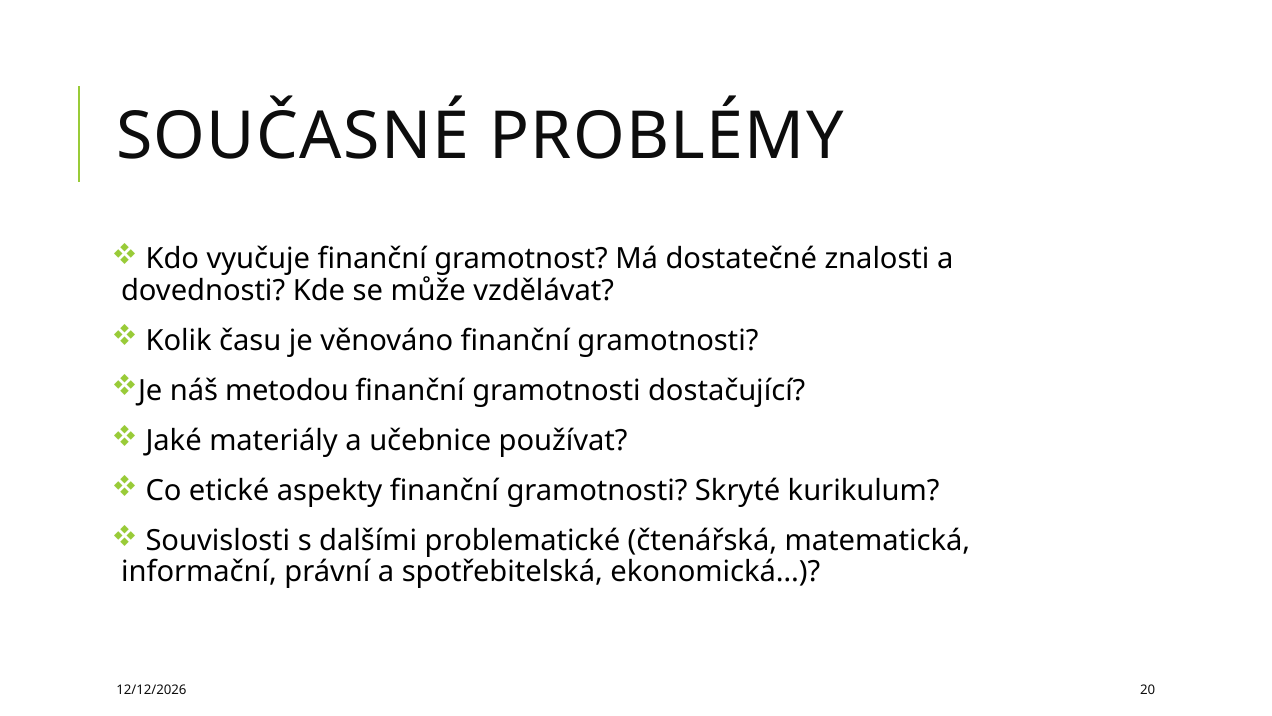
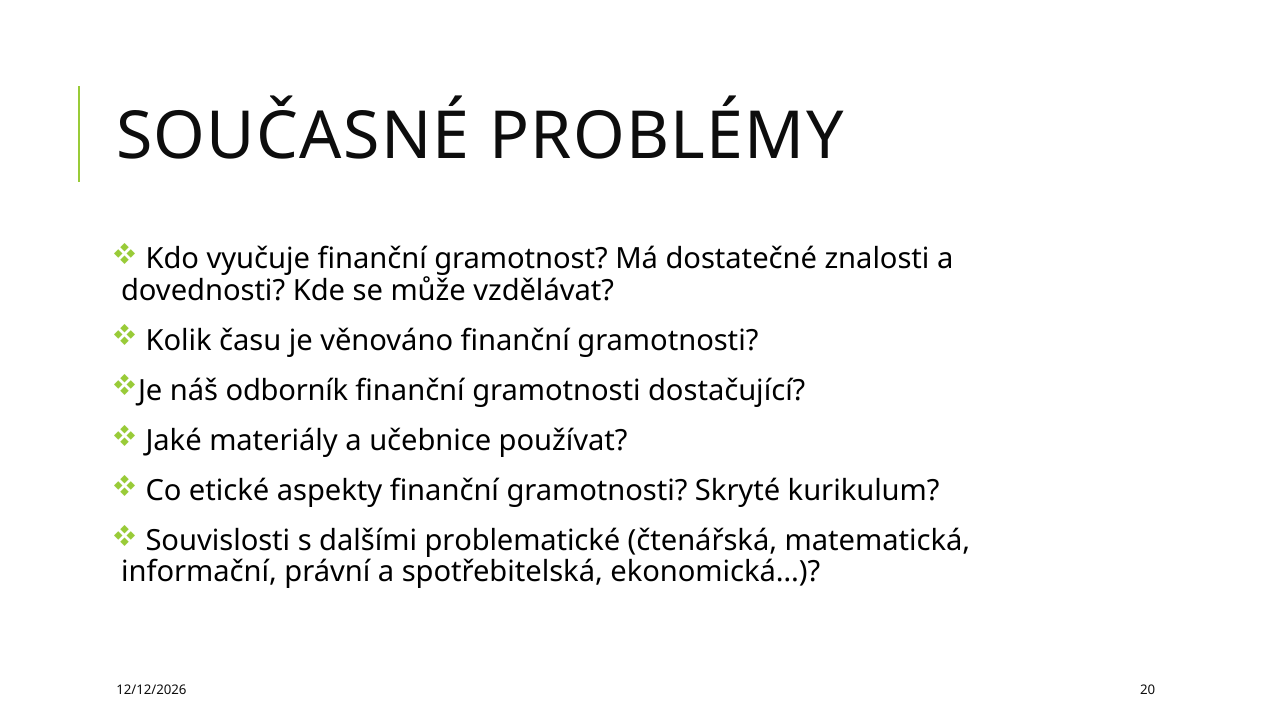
metodou: metodou -> odborník
